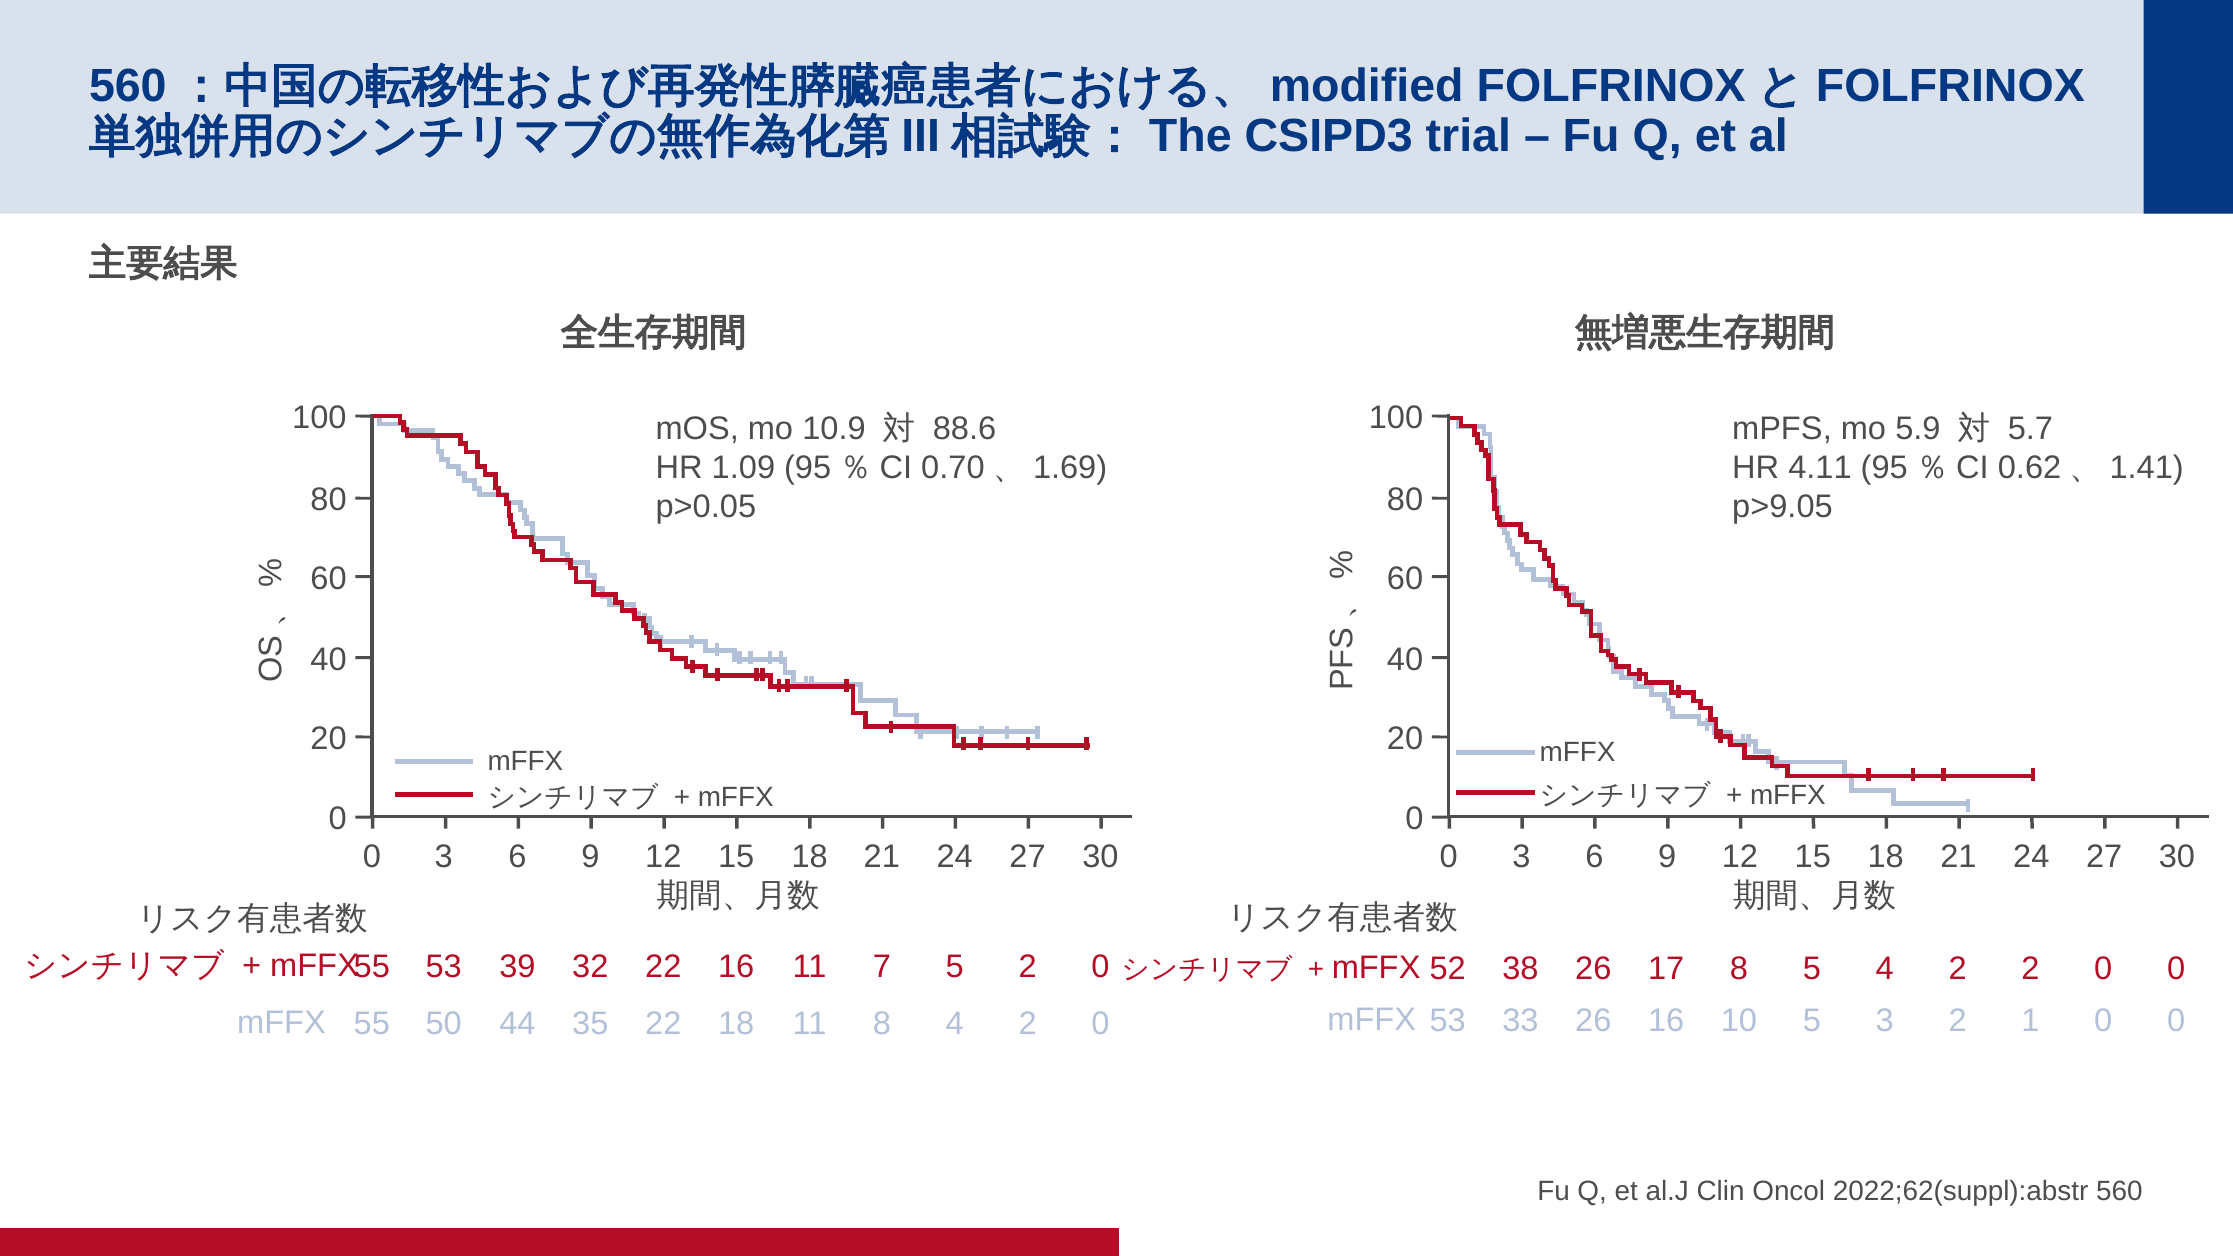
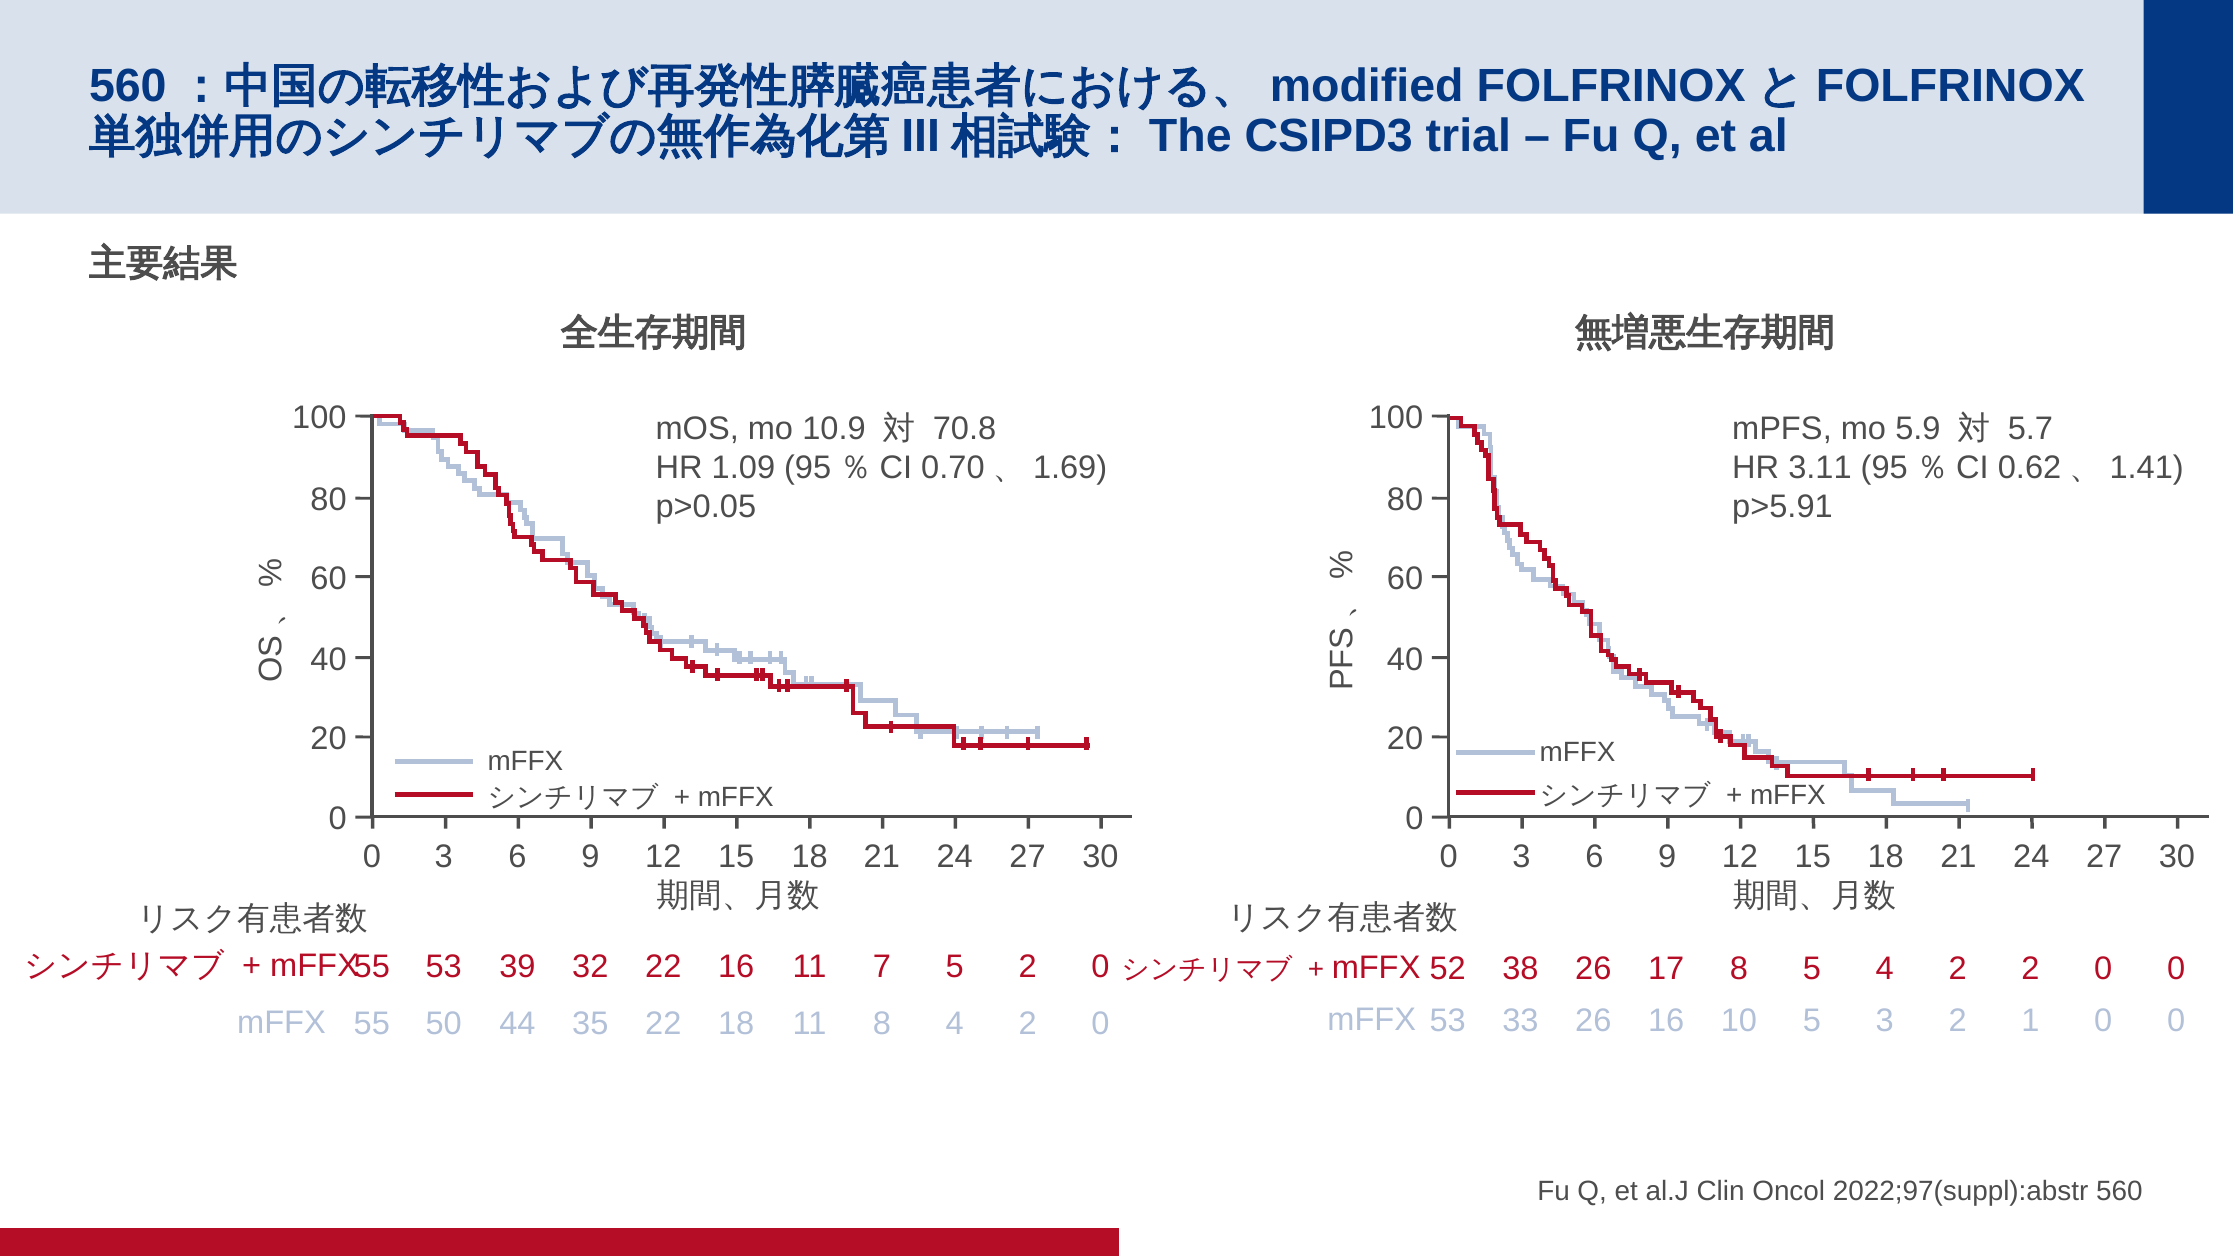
88.6: 88.6 -> 70.8
4.11: 4.11 -> 3.11
p>9.05: p>9.05 -> p>5.91
2022;62(suppl):abstr: 2022;62(suppl):abstr -> 2022;97(suppl):abstr
